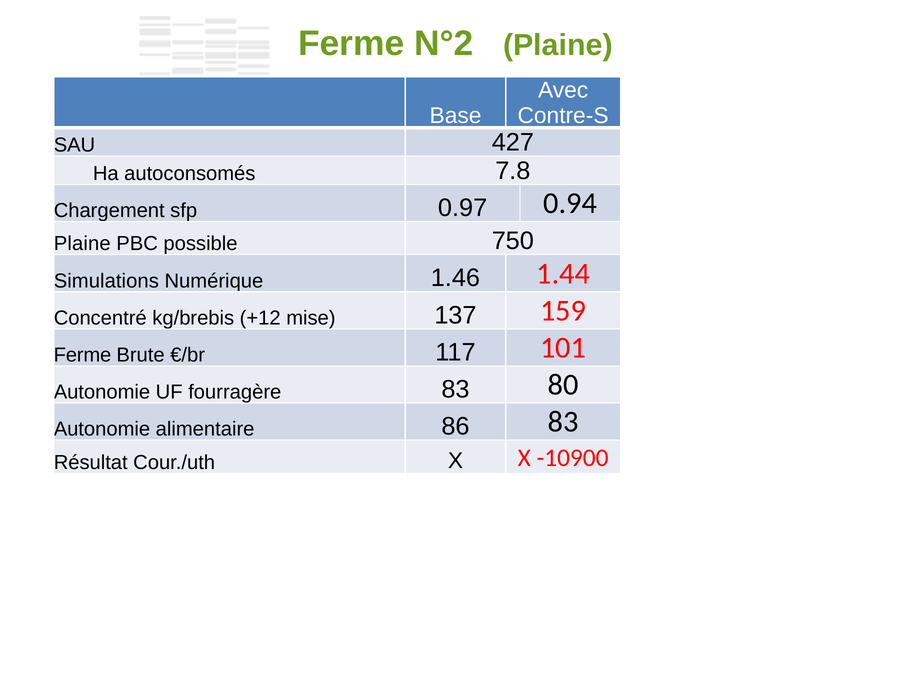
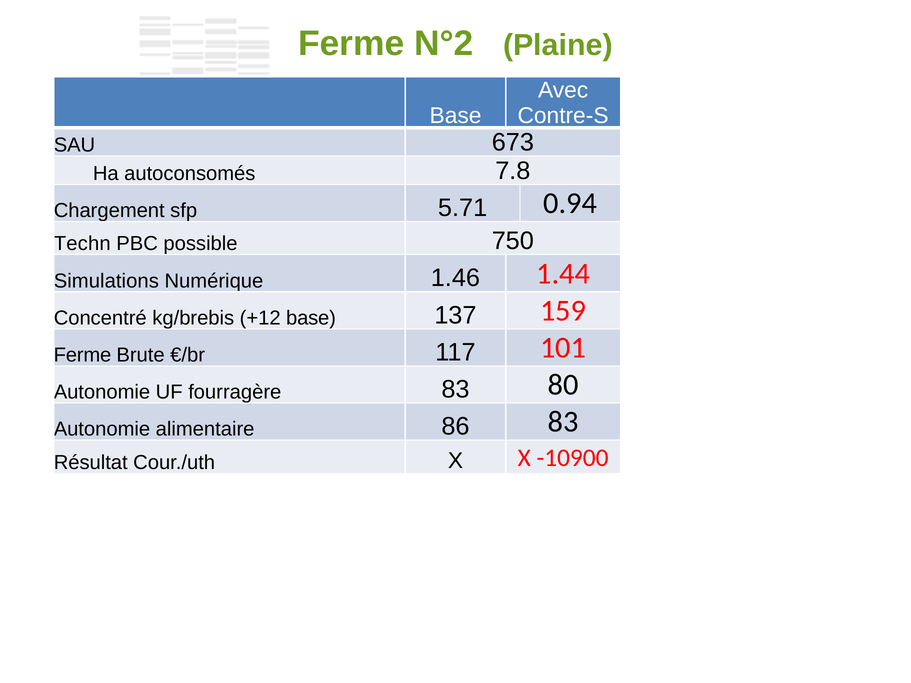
427: 427 -> 673
0.97: 0.97 -> 5.71
Plaine at (82, 244): Plaine -> Techn
+12 mise: mise -> base
